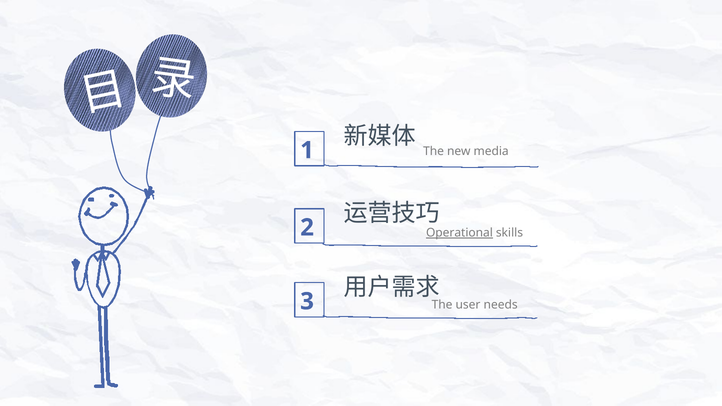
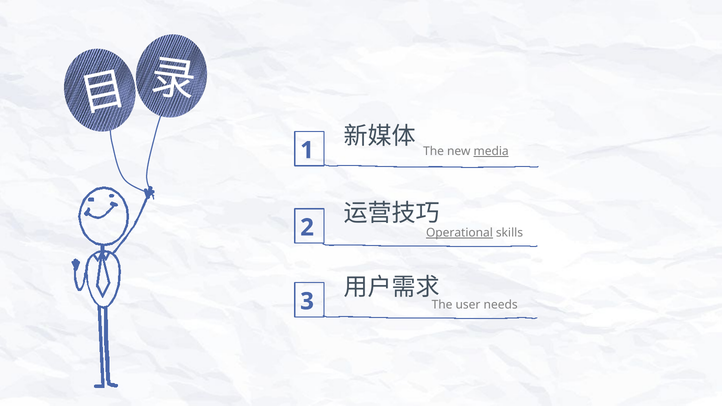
media underline: none -> present
